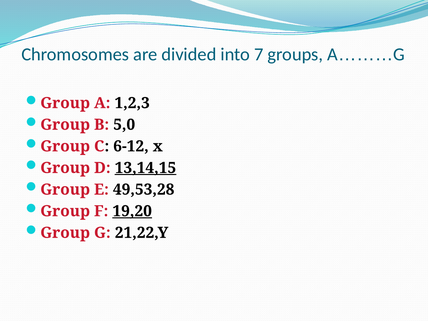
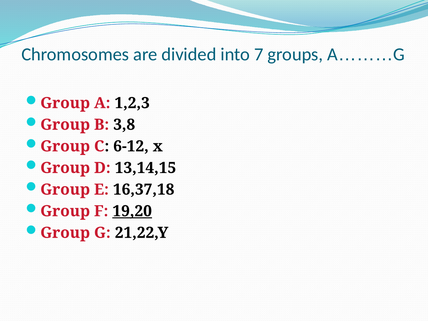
5,0: 5,0 -> 3,8
13,14,15 underline: present -> none
49,53,28: 49,53,28 -> 16,37,18
